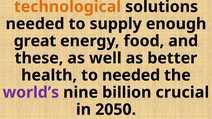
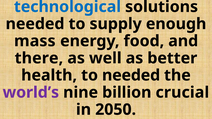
technological colour: orange -> blue
great: great -> mass
these: these -> there
